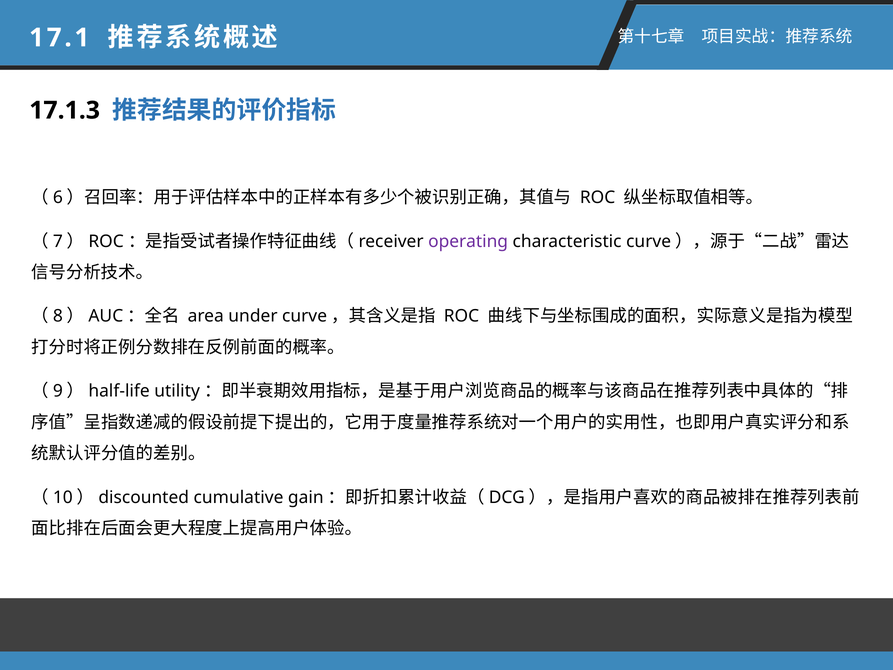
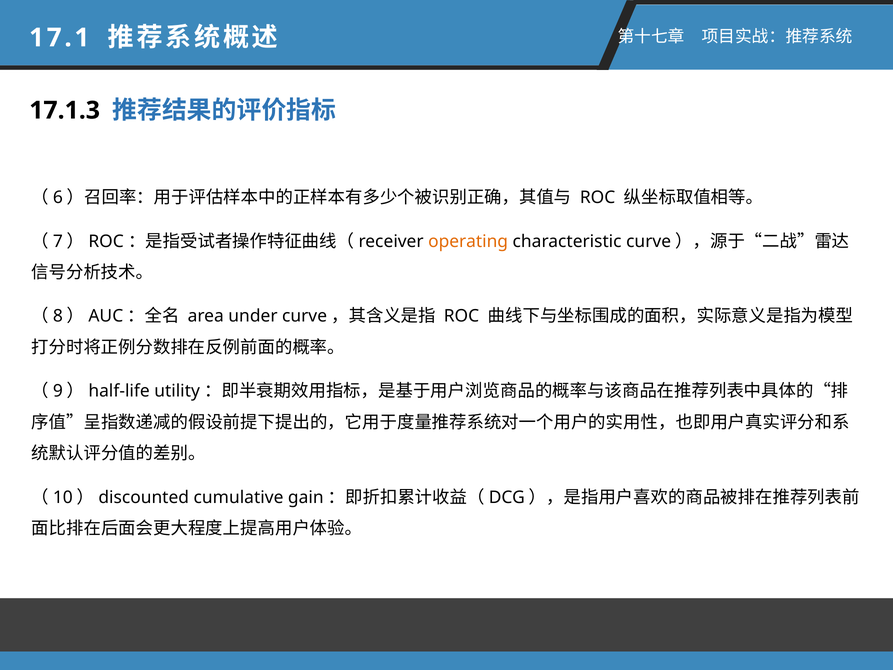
operating colour: purple -> orange
